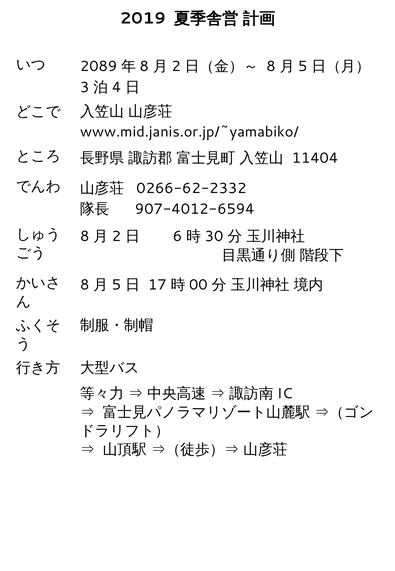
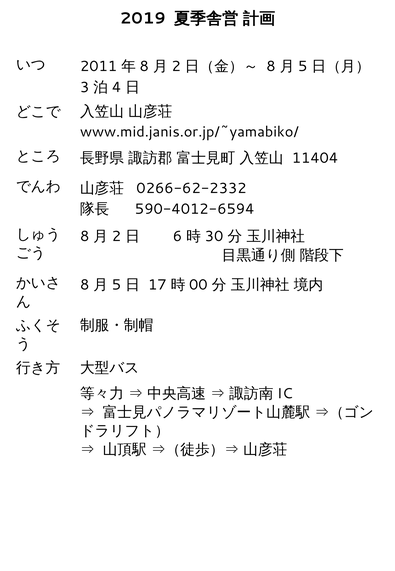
2089: 2089 -> 2011
907-4012-6594: 907-4012-6594 -> 590-4012-6594
